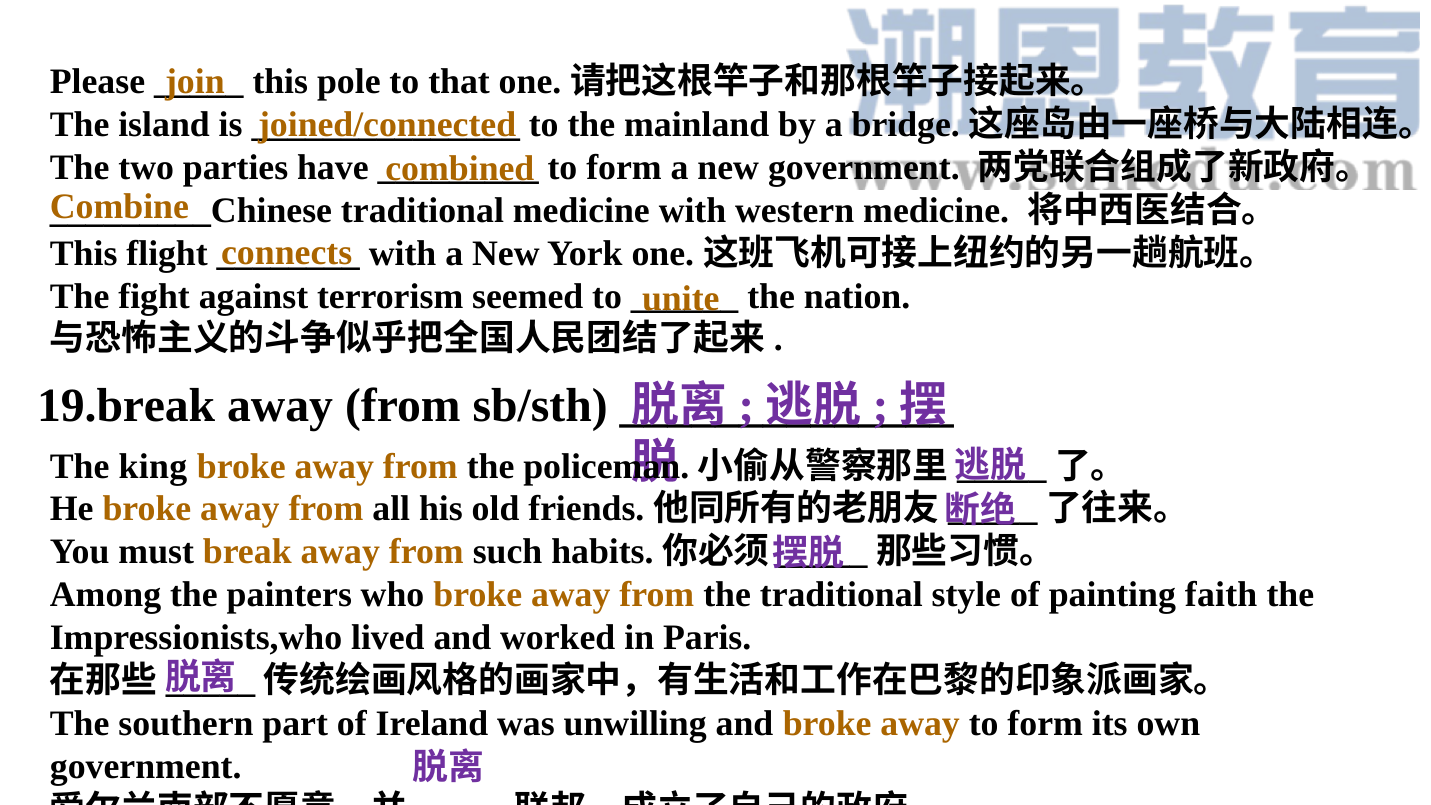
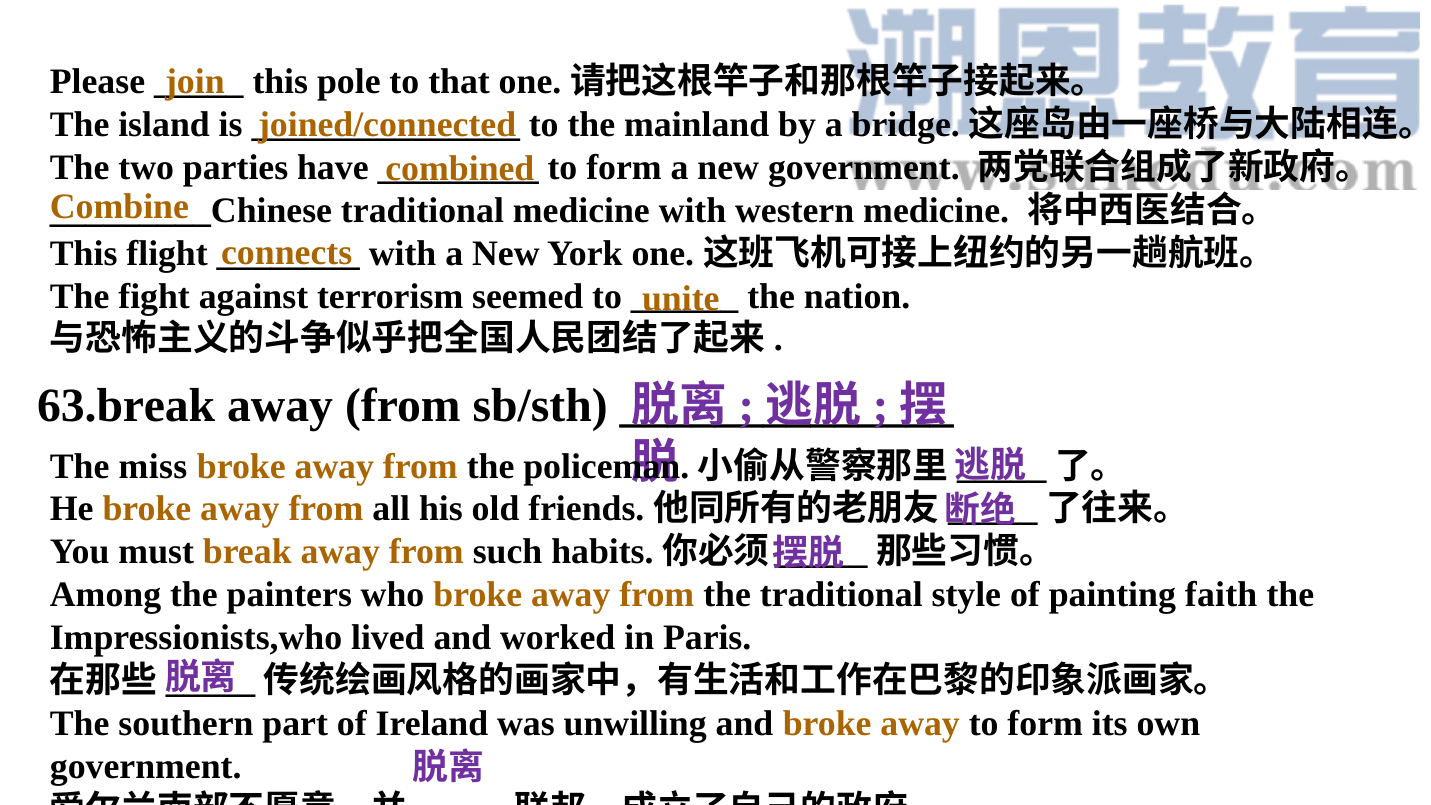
19.break: 19.break -> 63.break
king: king -> miss
